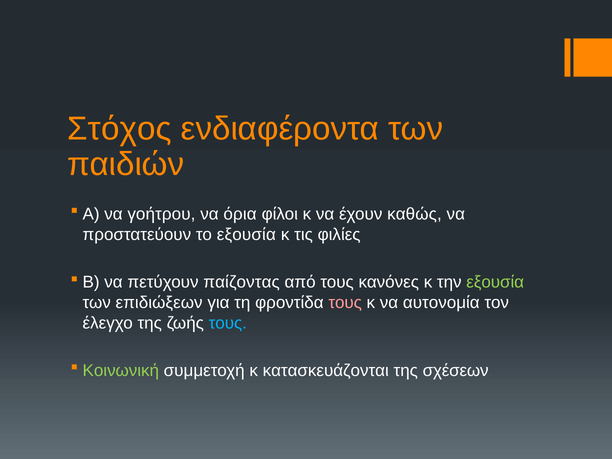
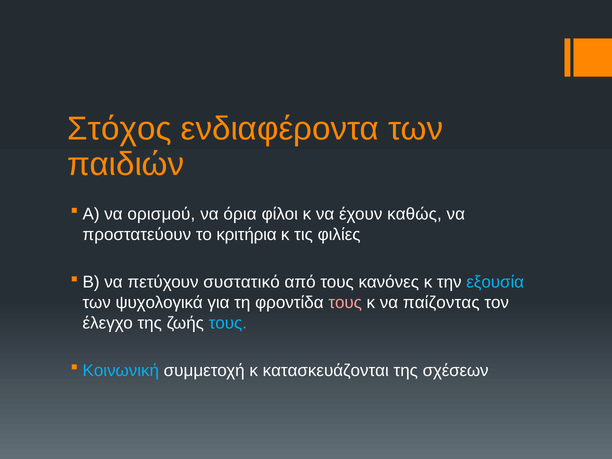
γοήτρου: γοήτρου -> ορισμού
το εξουσία: εξουσία -> κριτήρια
παίζοντας: παίζοντας -> συστατικό
εξουσία at (495, 282) colour: light green -> light blue
επιδιώξεων: επιδιώξεων -> ψυχολογικά
αυτονομία: αυτονομία -> παίζοντας
Κοινωνική colour: light green -> light blue
